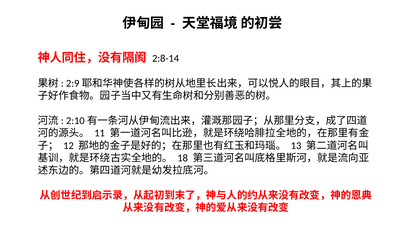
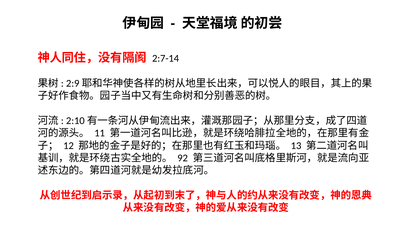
2:8-14: 2:8-14 -> 2:7-14
18: 18 -> 92
